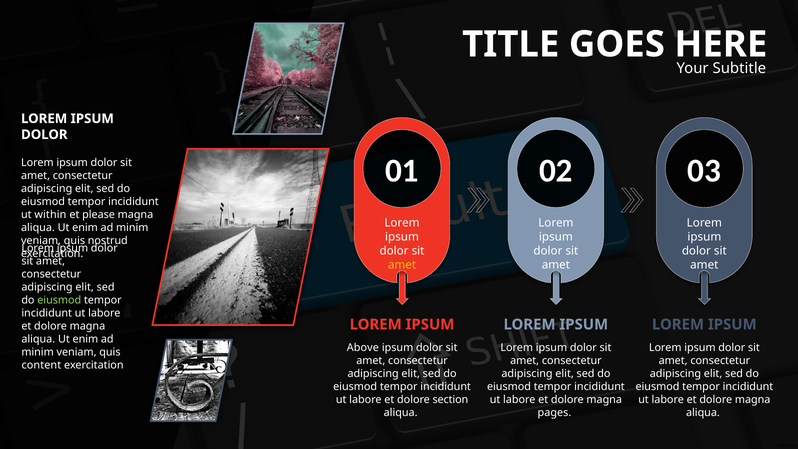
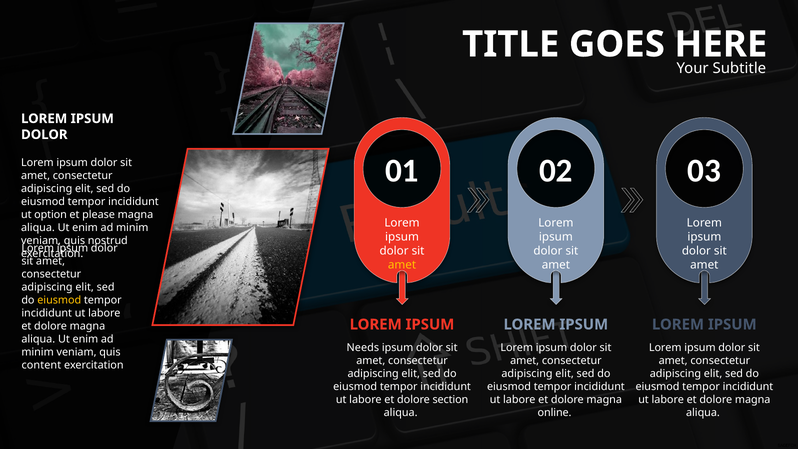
within: within -> option
eiusmod at (59, 300) colour: light green -> yellow
Above: Above -> Needs
pages: pages -> online
